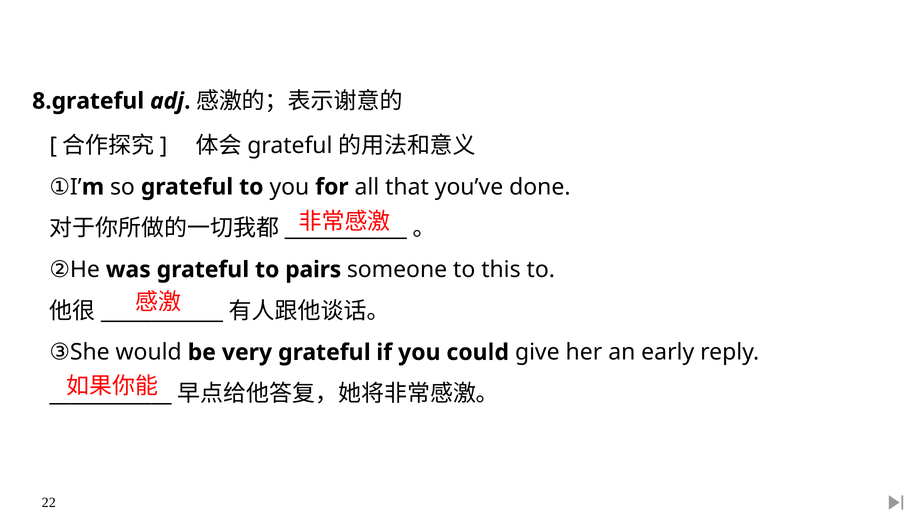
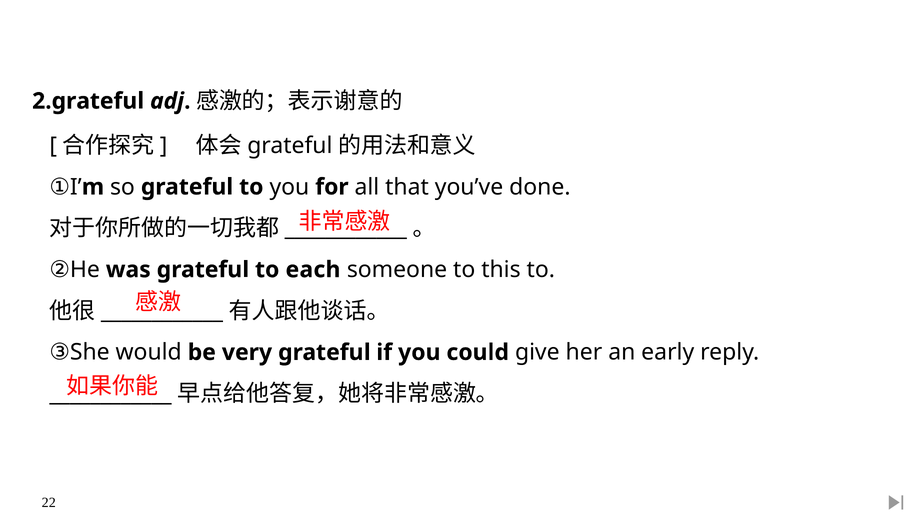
8.grateful: 8.grateful -> 2.grateful
pairs: pairs -> each
